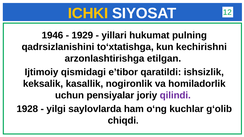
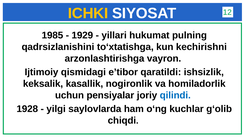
1946: 1946 -> 1985
etilgan: etilgan -> vayron
qilindi colour: purple -> blue
